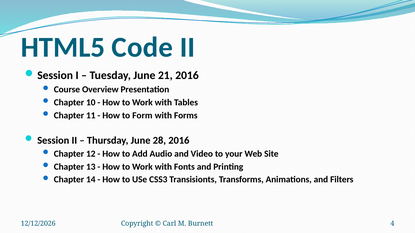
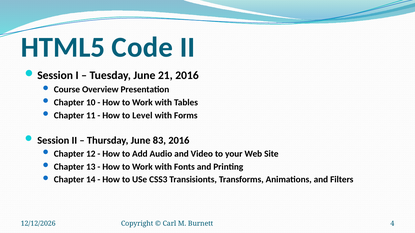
Form: Form -> Level
28: 28 -> 83
